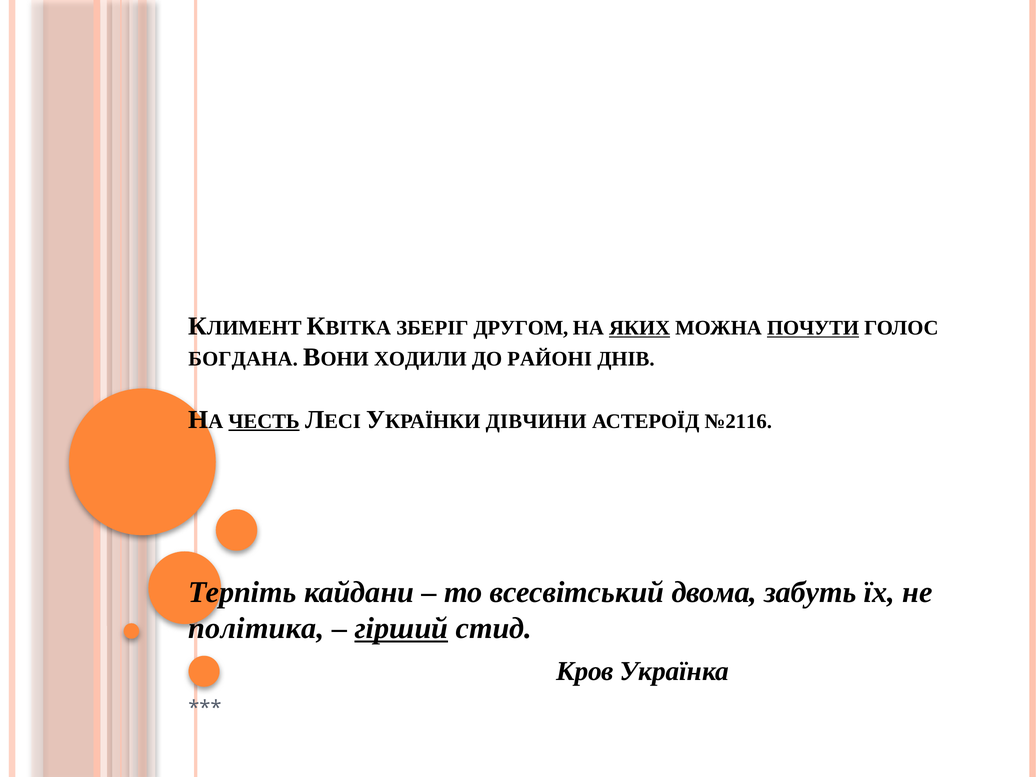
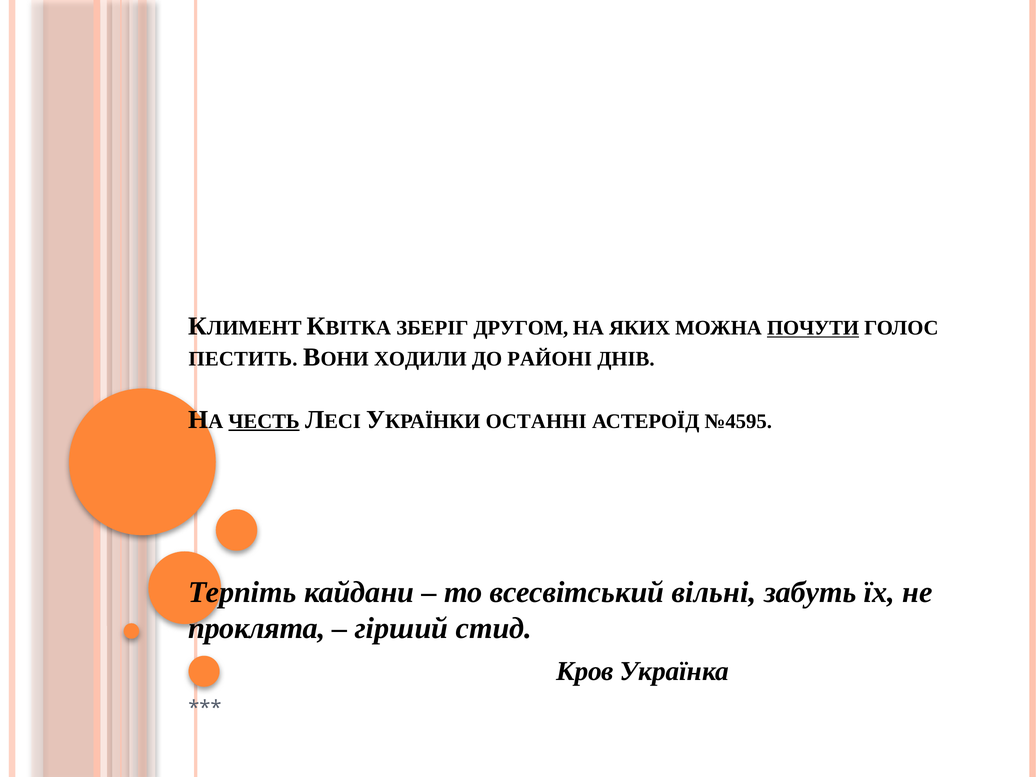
ЯКИХ underline: present -> none
БОГДАНА: БОГДАНА -> ПЕСТИТЬ
ДІВЧИНИ: ДІВЧИНИ -> ОСТАННІ
№2116: №2116 -> №4595
двома: двома -> вільні
політика: політика -> проклята
гірший underline: present -> none
